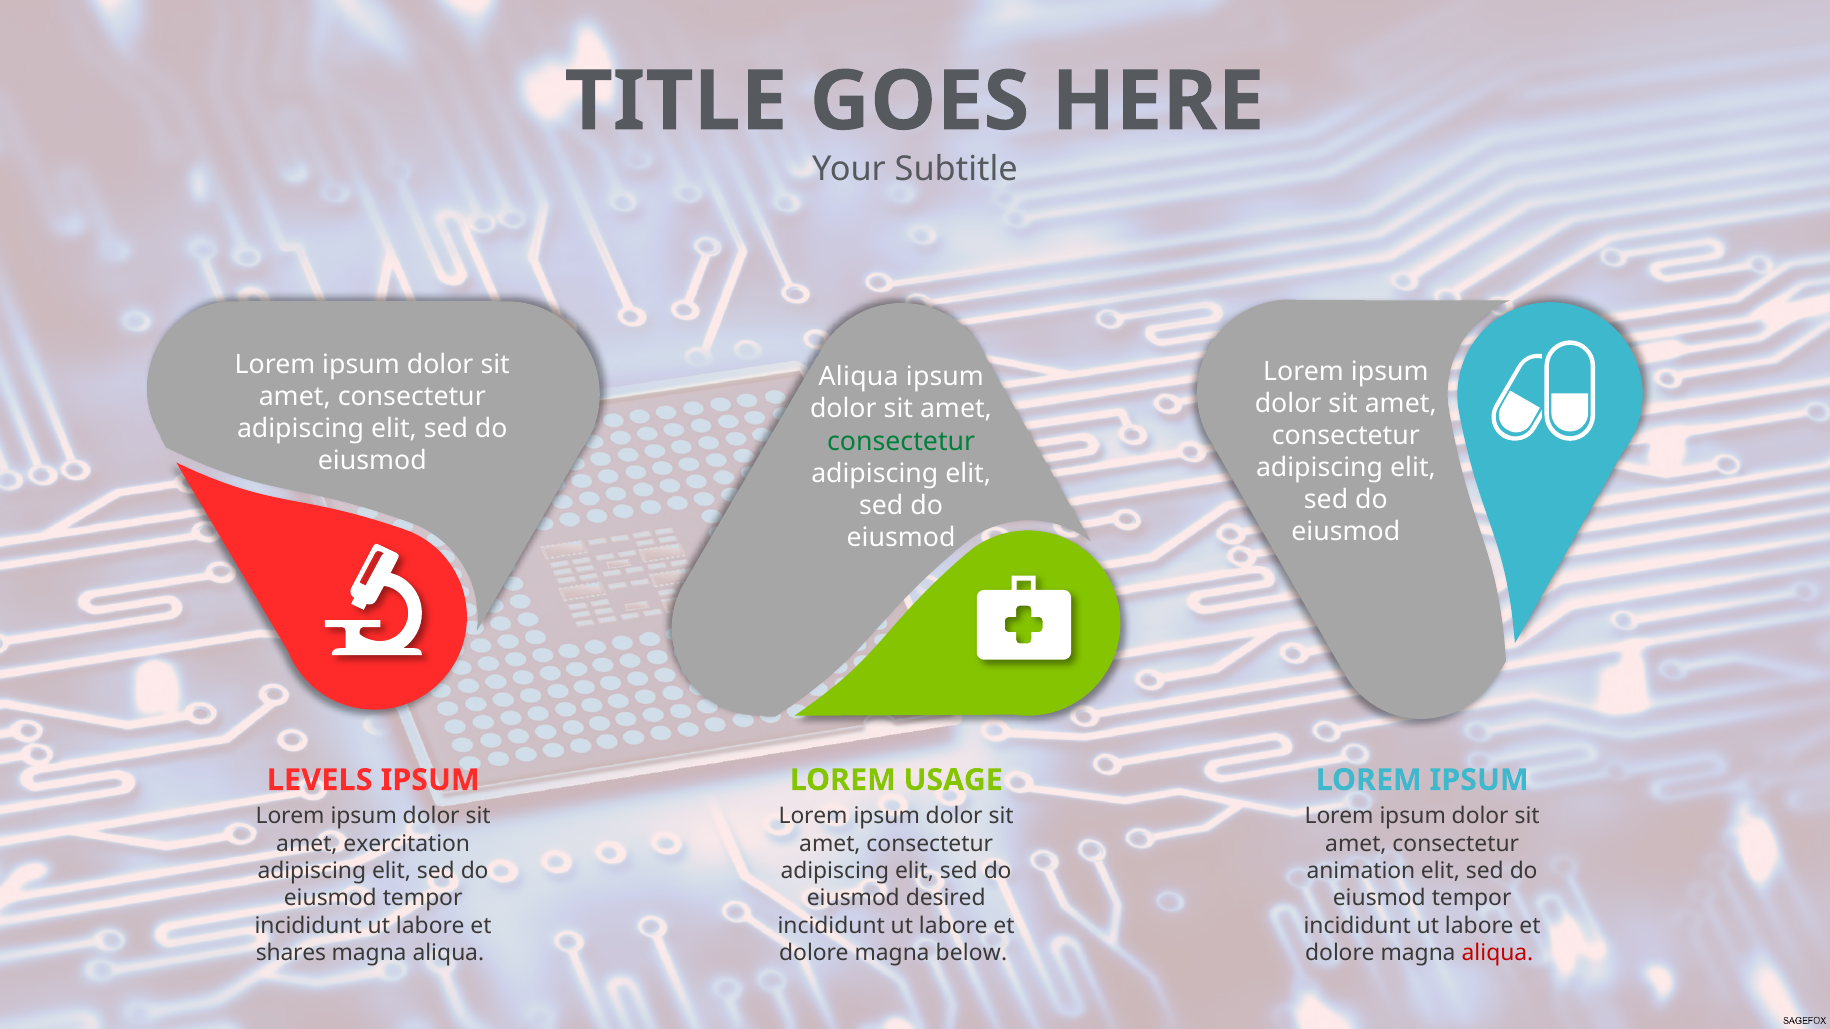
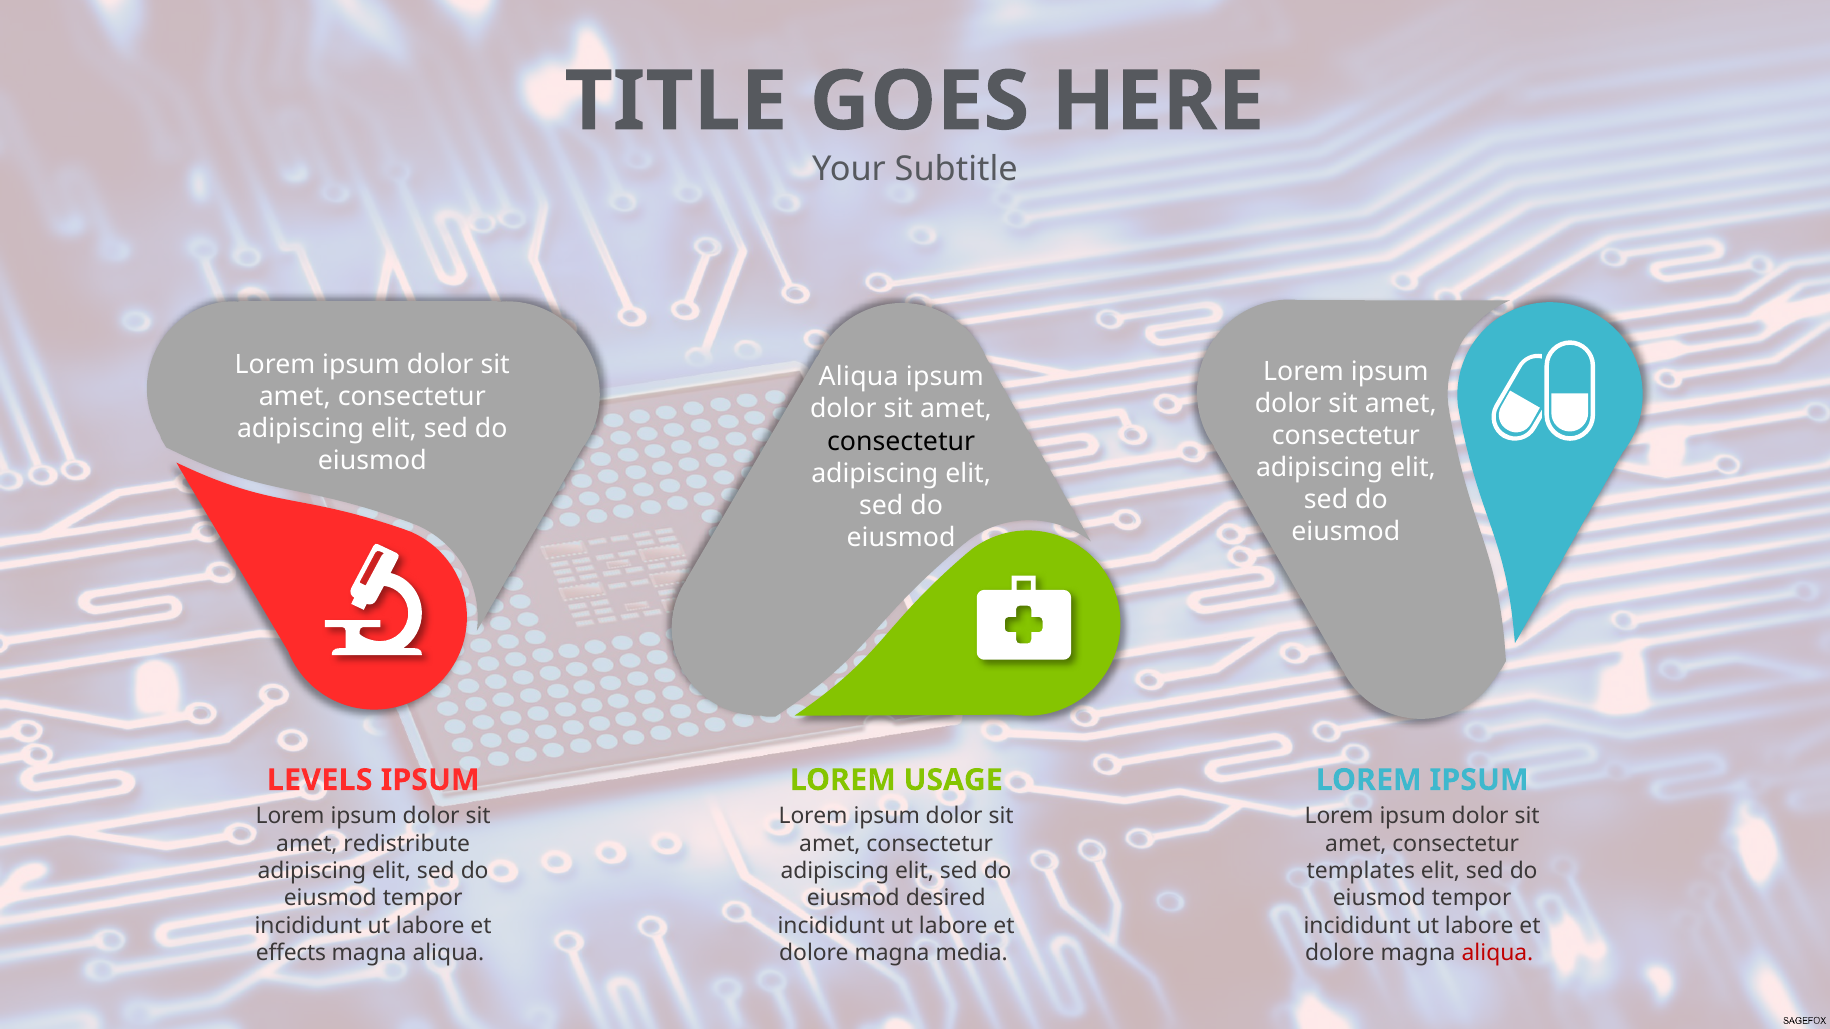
consectetur at (901, 441) colour: green -> black
exercitation: exercitation -> redistribute
animation: animation -> templates
shares: shares -> effects
below: below -> media
